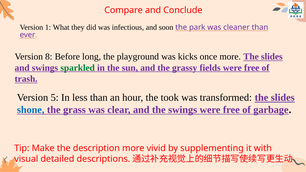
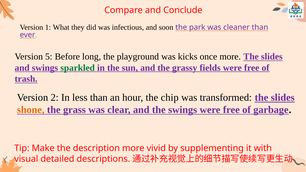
8: 8 -> 5
5: 5 -> 2
took: took -> chip
shone colour: blue -> orange
